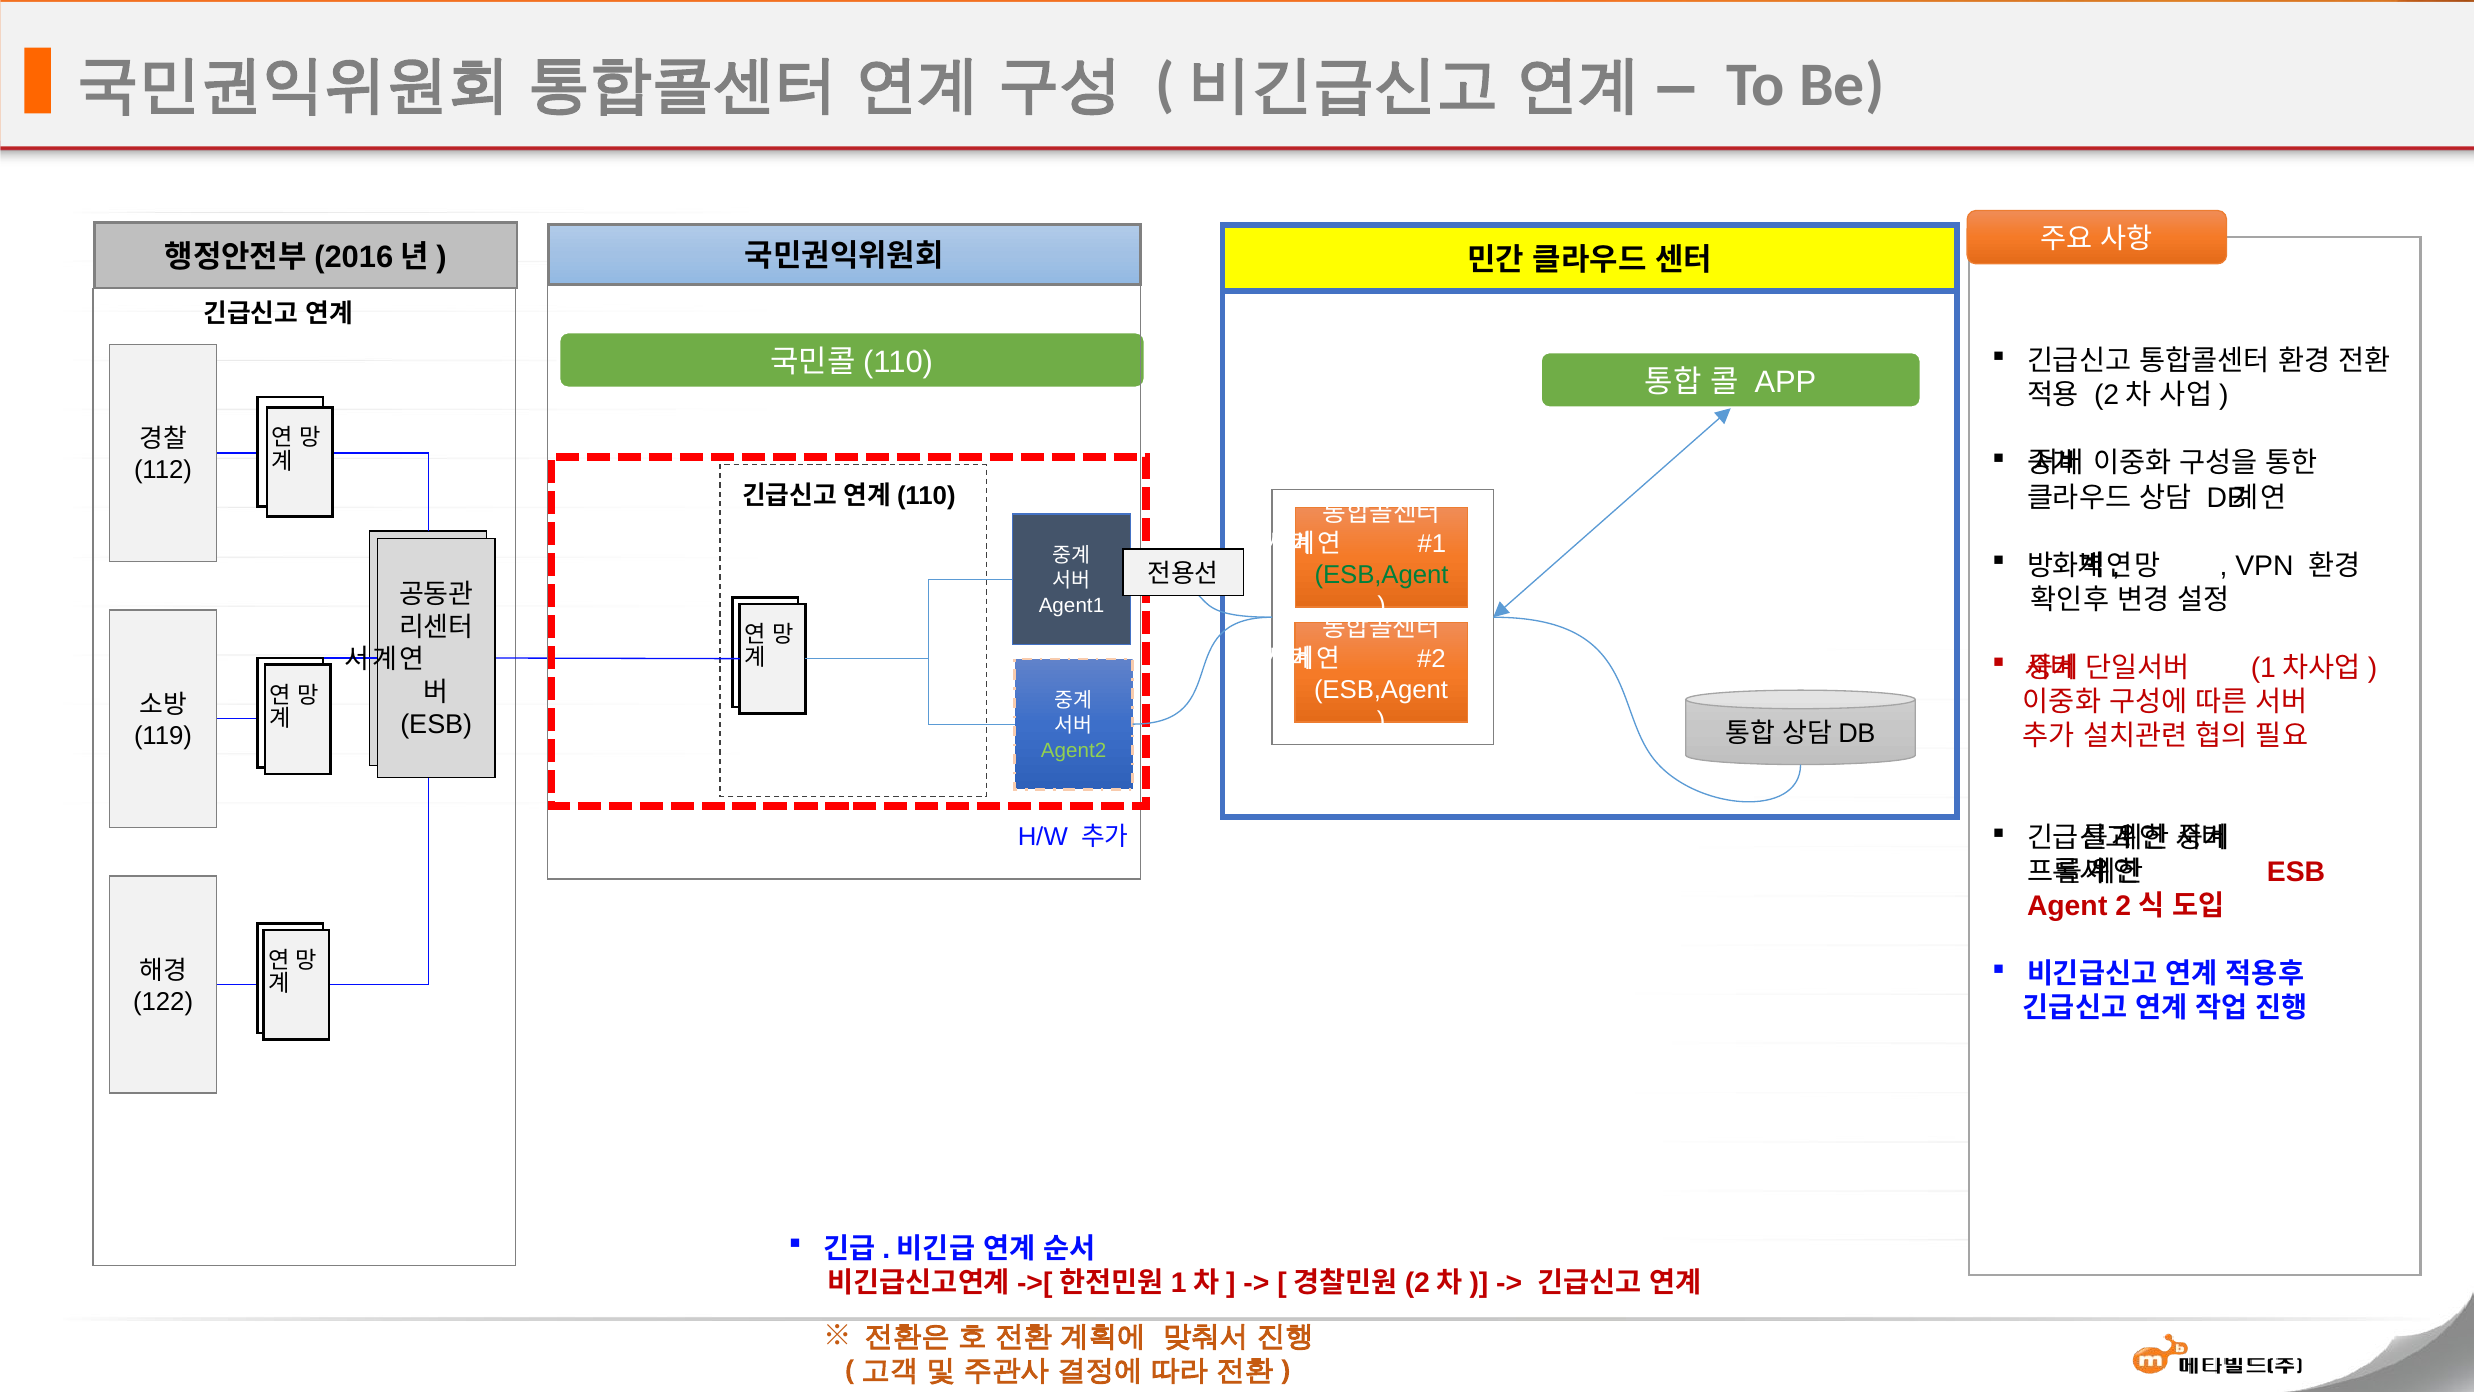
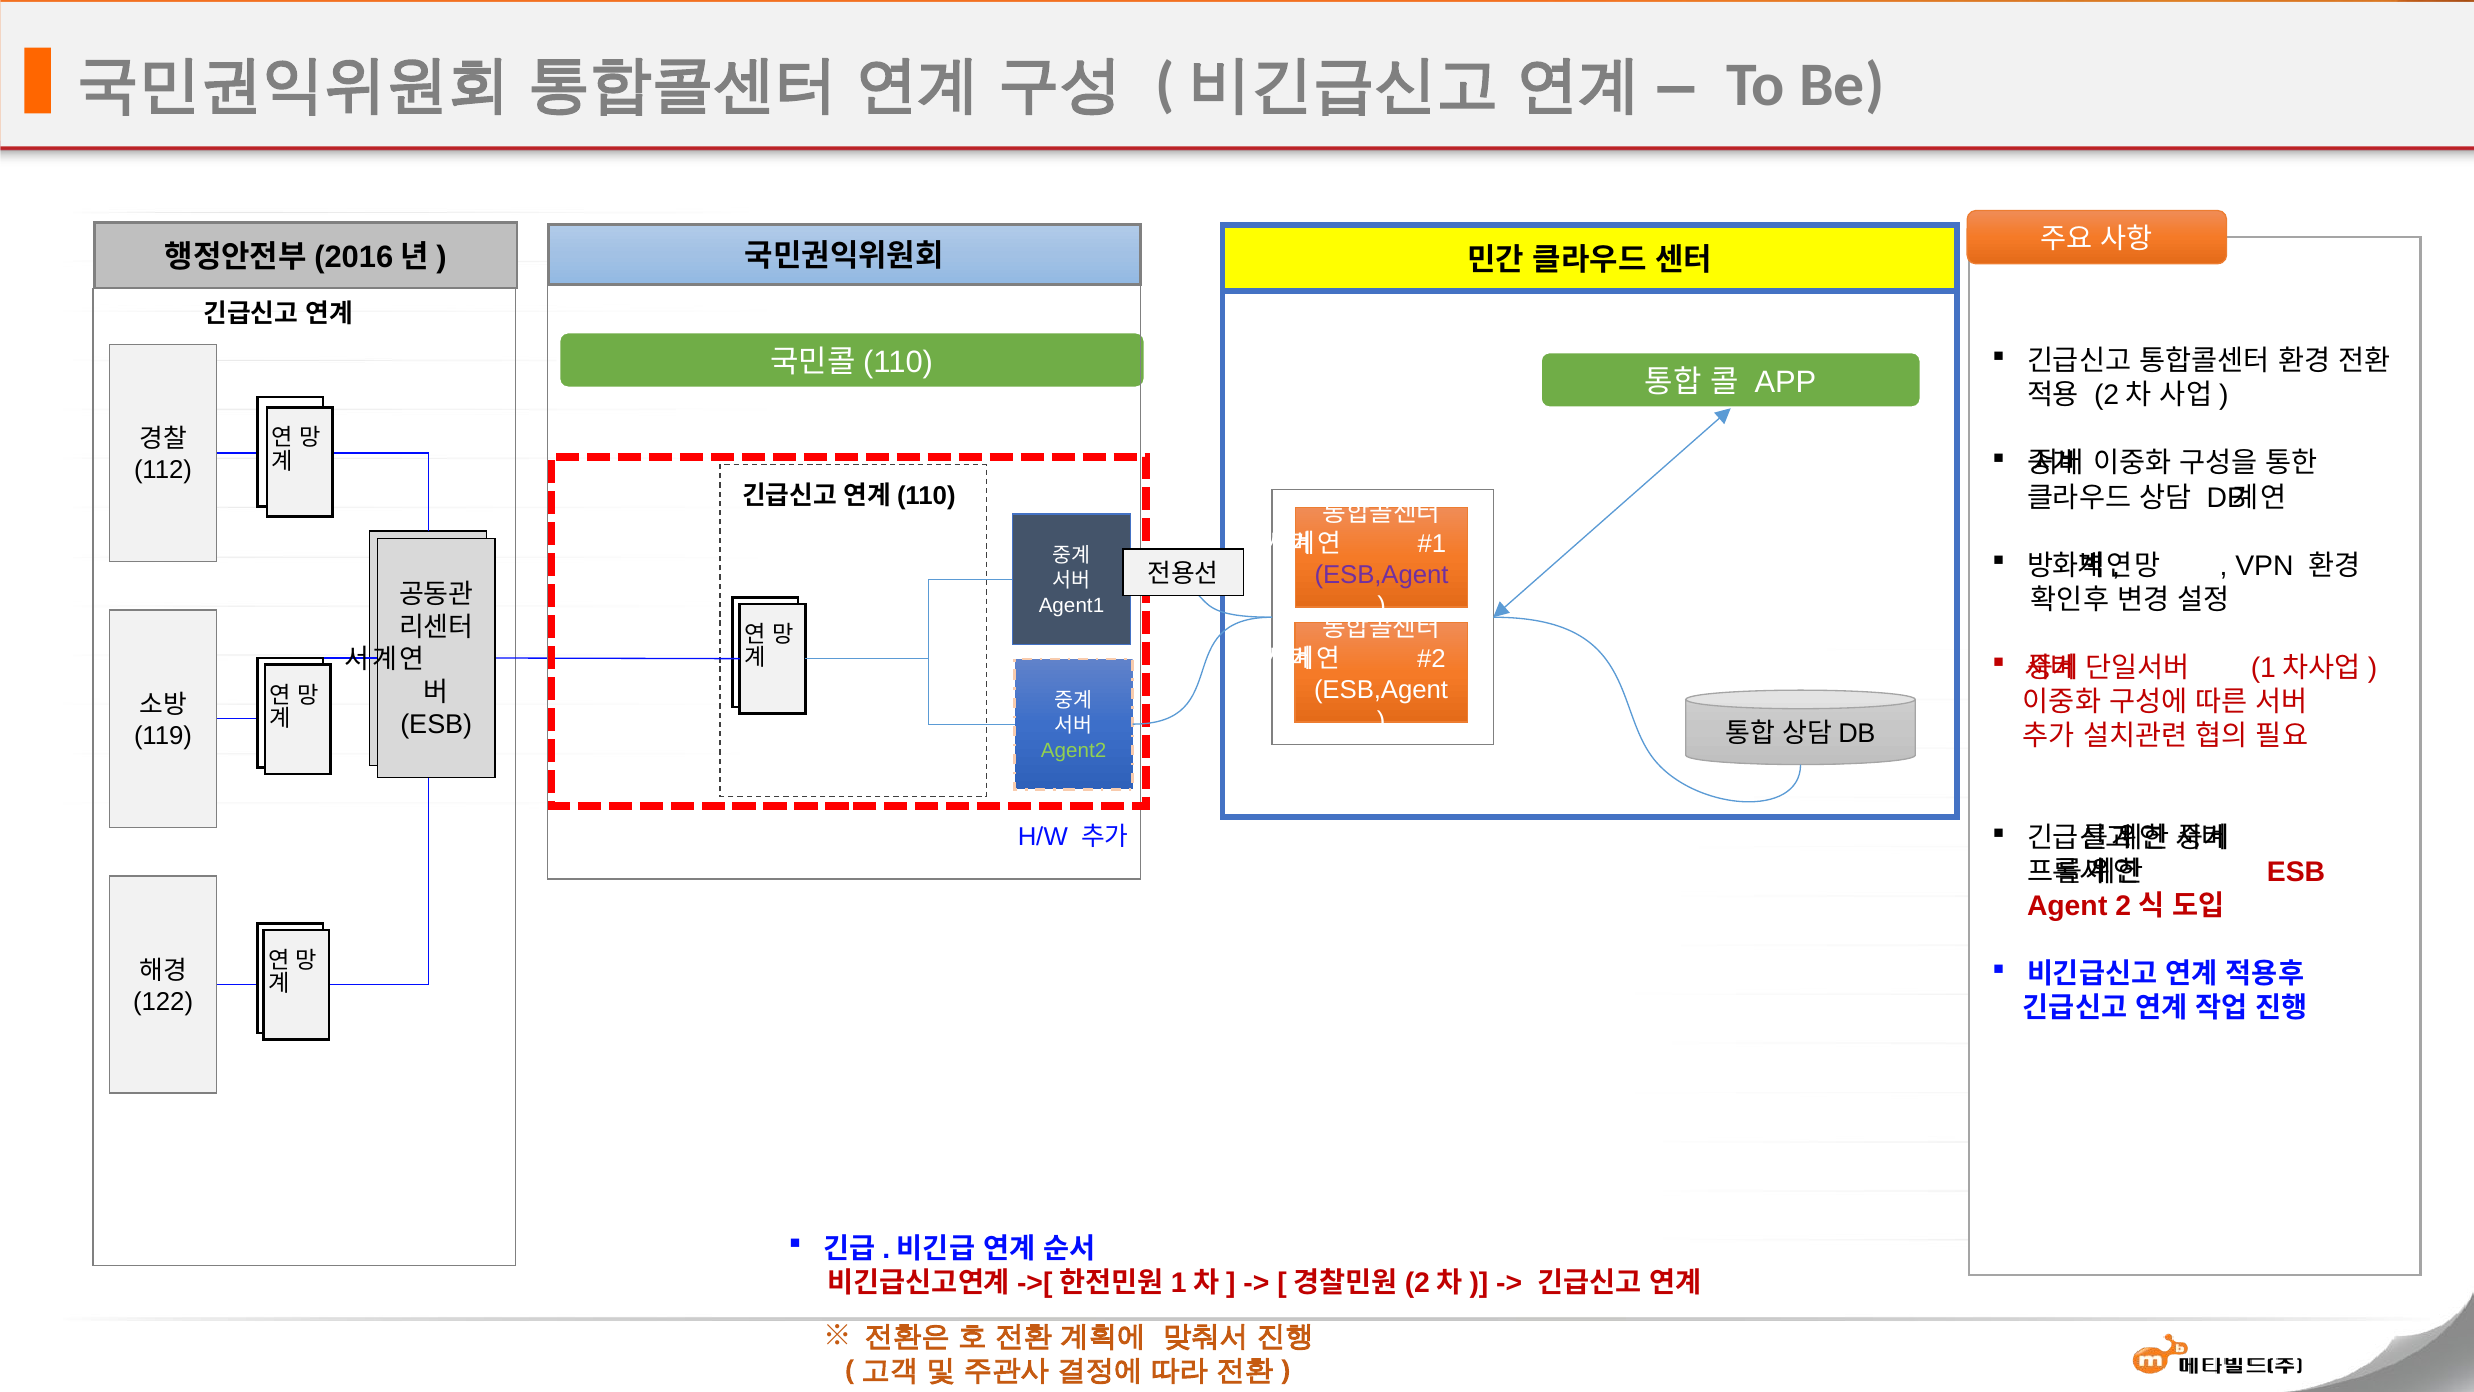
ESB,Agent at (1382, 574) colour: green -> purple
